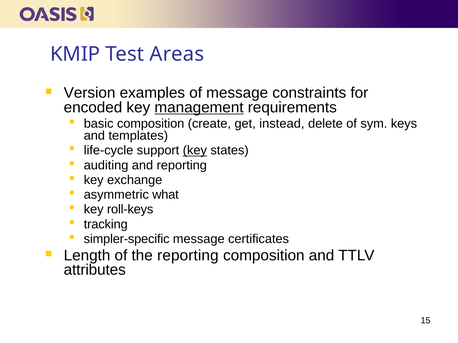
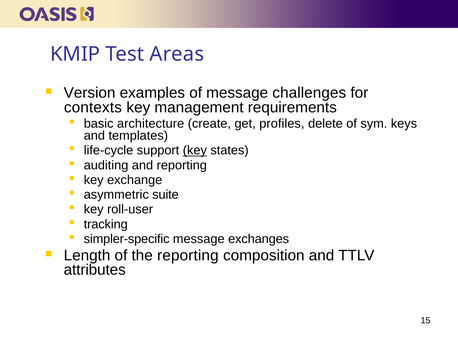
constraints: constraints -> challenges
encoded: encoded -> contexts
management underline: present -> none
basic composition: composition -> architecture
instead: instead -> profiles
what: what -> suite
roll-keys: roll-keys -> roll-user
certificates: certificates -> exchanges
